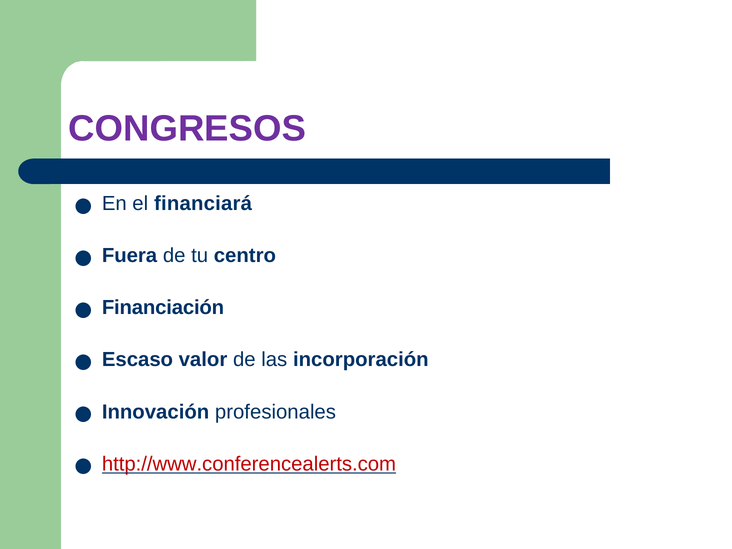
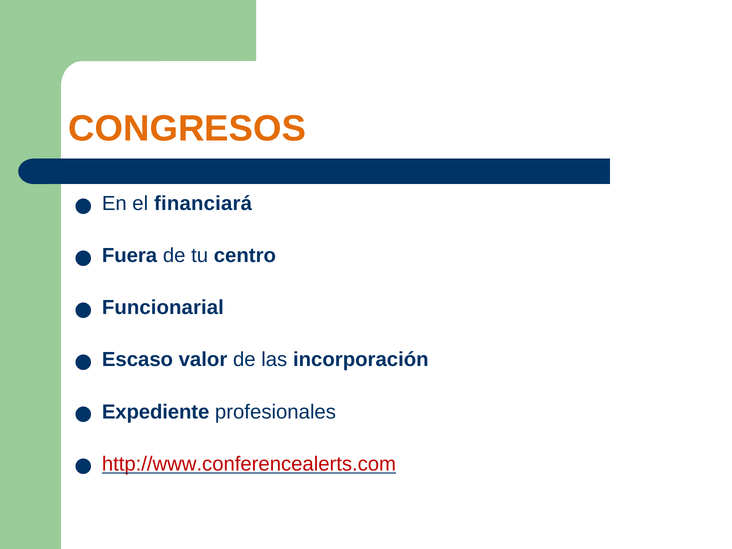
CONGRESOS colour: purple -> orange
Financiación: Financiación -> Funcionarial
Innovación: Innovación -> Expediente
